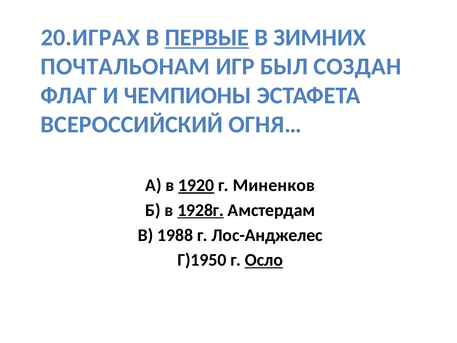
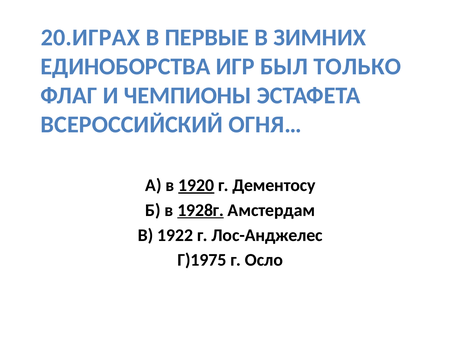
ПЕРВЫЕ underline: present -> none
ПОЧТАЛЬОНАМ: ПОЧТАЛЬОНАМ -> ЕДИНОБОРСТВА
СОЗДАН: СОЗДАН -> ТОЛЬКО
Миненков: Миненков -> Дементосу
1988: 1988 -> 1922
Г)1950: Г)1950 -> Г)1975
Осло underline: present -> none
